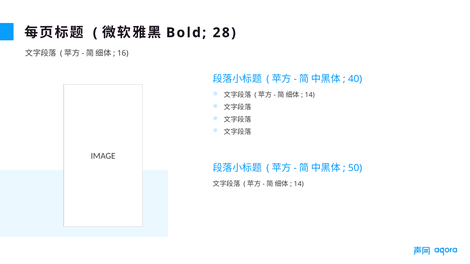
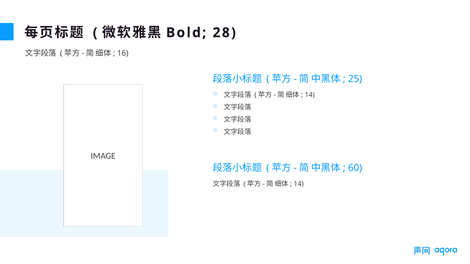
40: 40 -> 25
50: 50 -> 60
